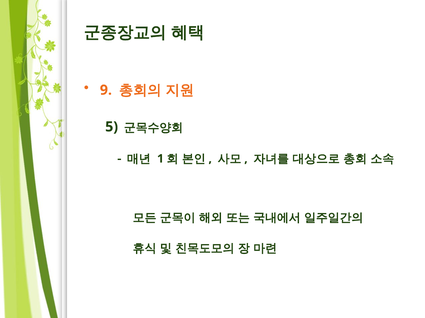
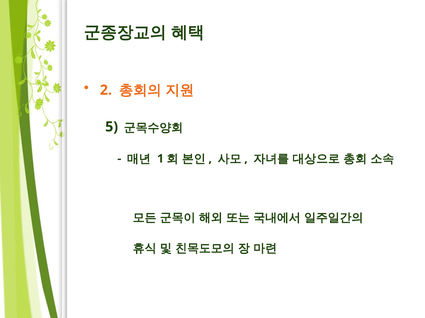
9: 9 -> 2
